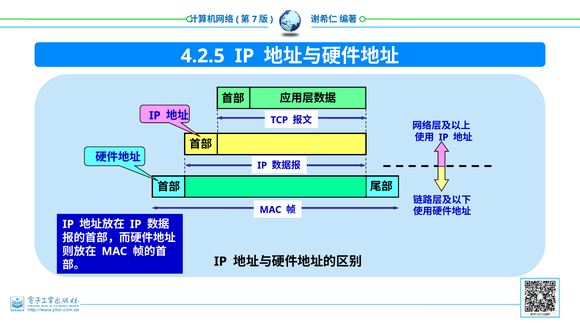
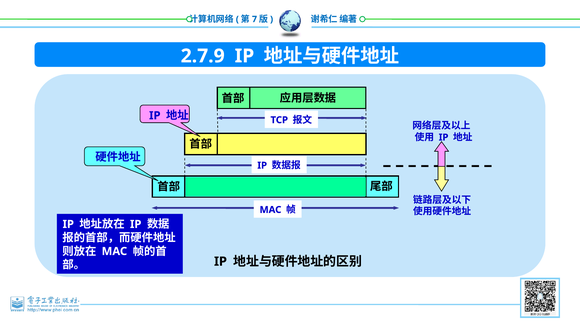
4.2.5: 4.2.5 -> 2.7.9
